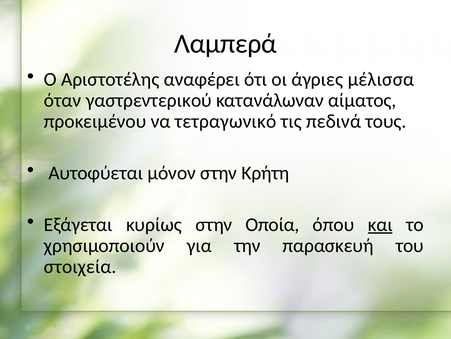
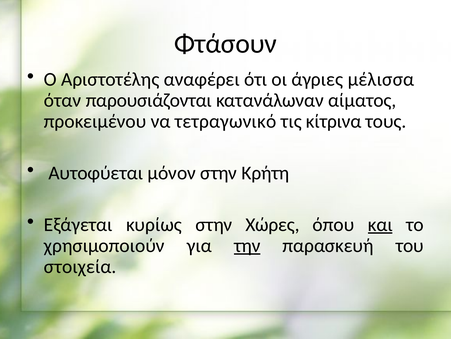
Λαμπερά: Λαμπερά -> Φτάσουν
γαστρεντερικού: γαστρεντερικού -> παρουσιάζονται
πεδινά: πεδινά -> κίτρινα
Οποία: Οποία -> Χώρες
την underline: none -> present
